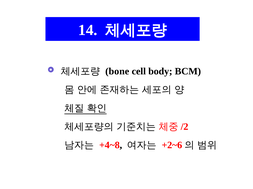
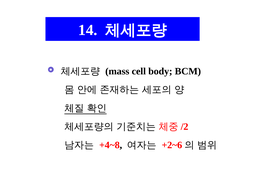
bone: bone -> mass
